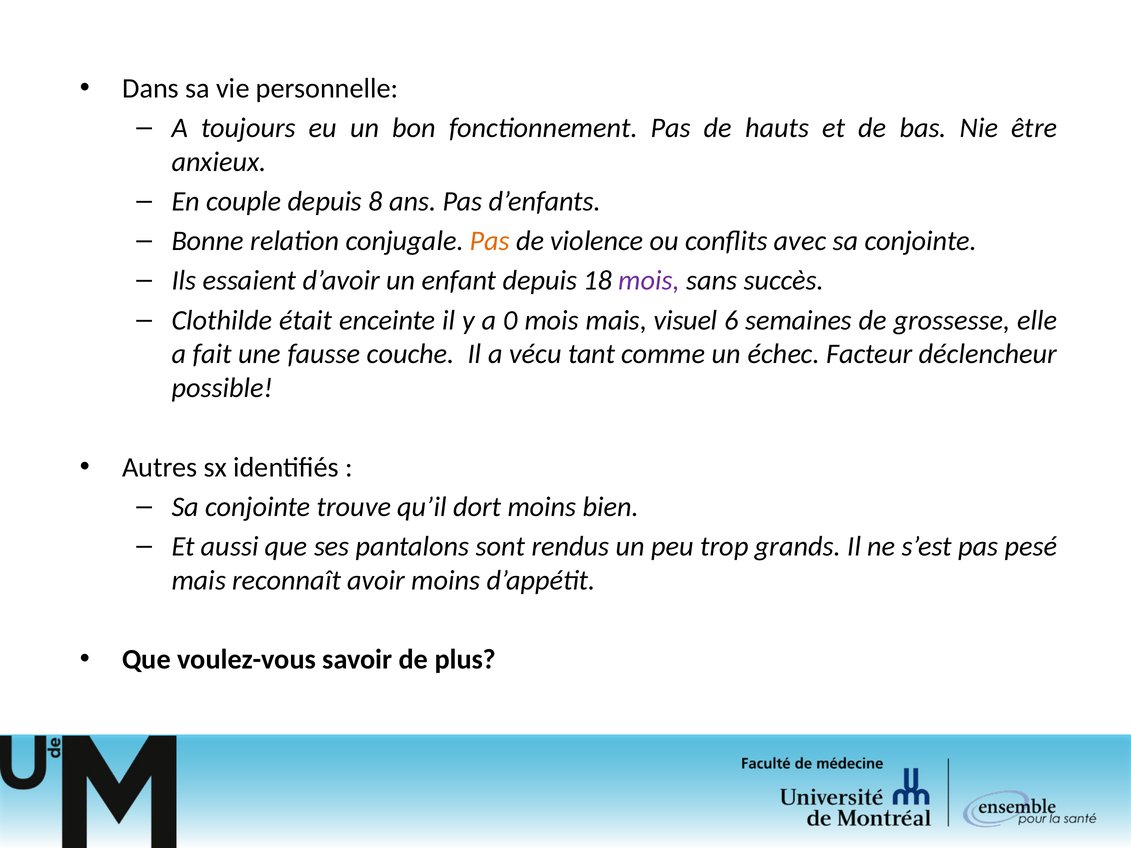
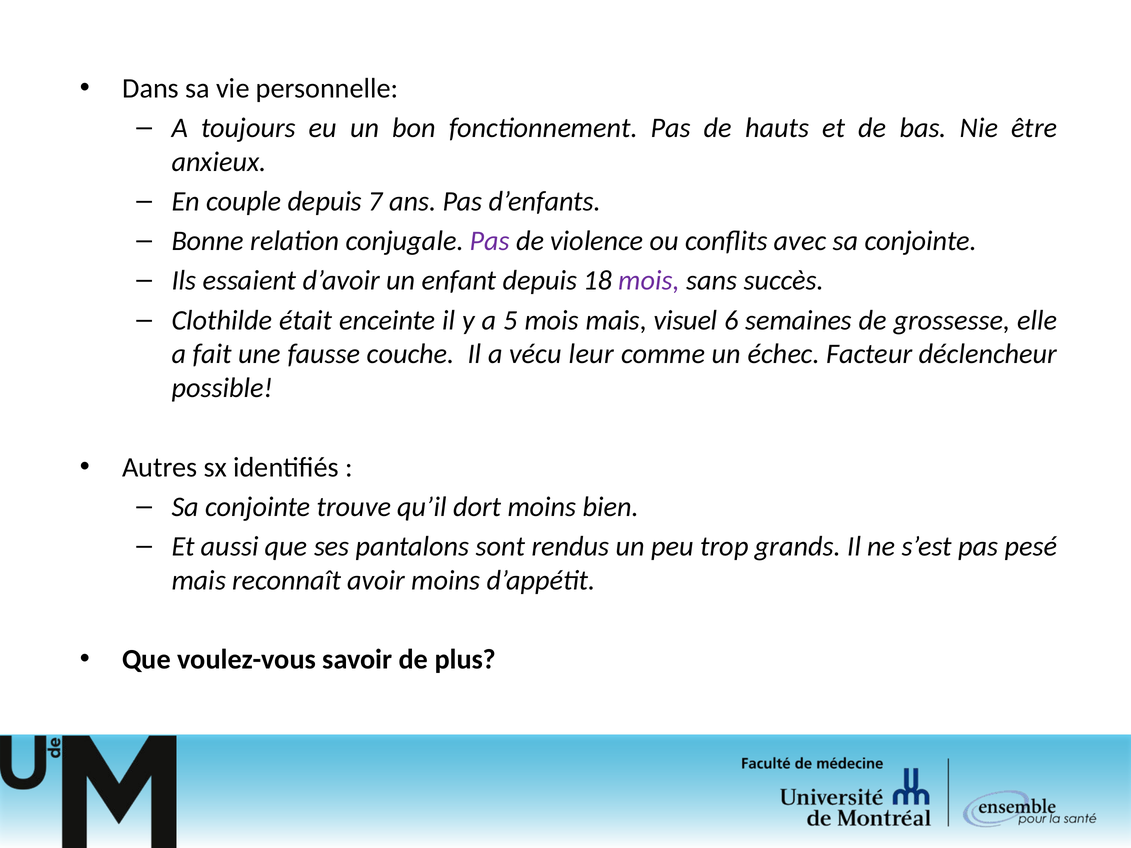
8: 8 -> 7
Pas at (490, 241) colour: orange -> purple
0: 0 -> 5
tant: tant -> leur
